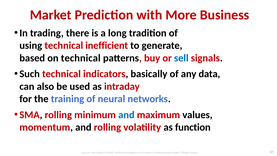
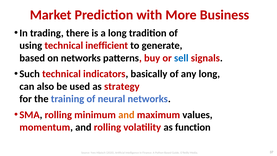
on technical: technical -> networks
any data: data -> long
intraday: intraday -> strategy
and at (126, 115) colour: blue -> orange
